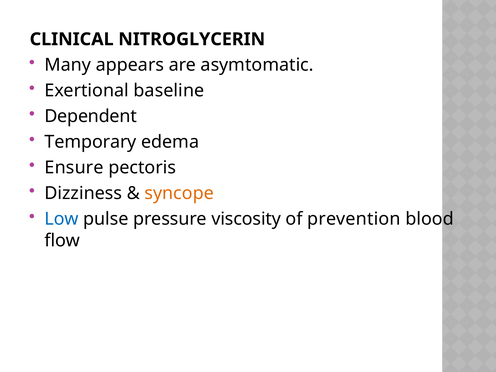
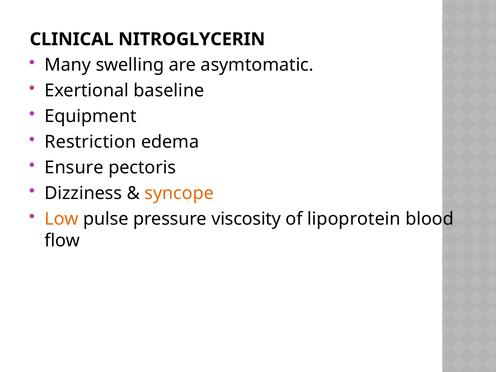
appears: appears -> swelling
Dependent: Dependent -> Equipment
Temporary: Temporary -> Restriction
Low colour: blue -> orange
prevention: prevention -> lipoprotein
